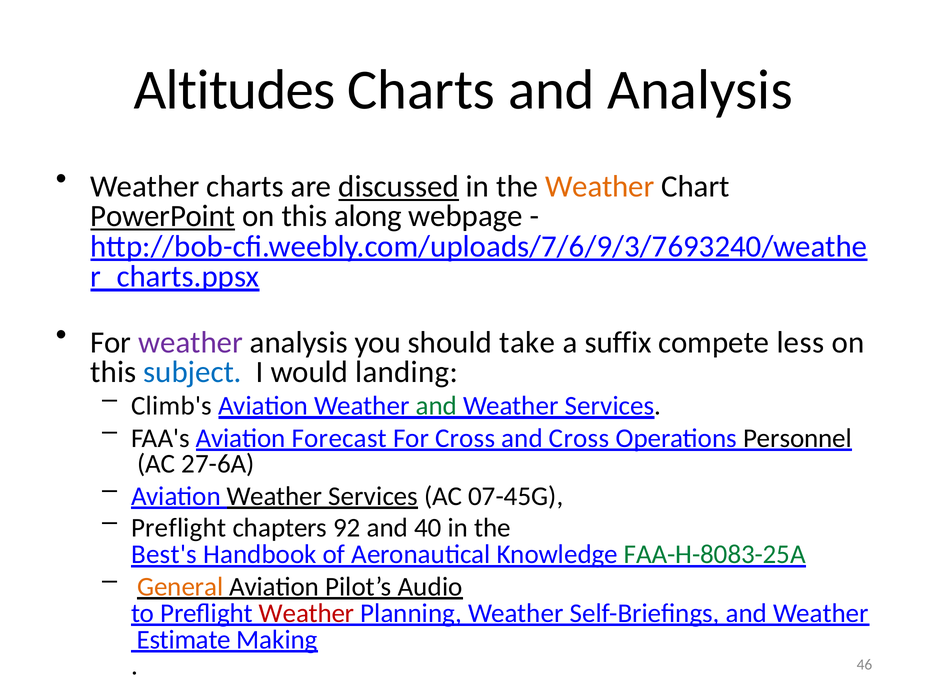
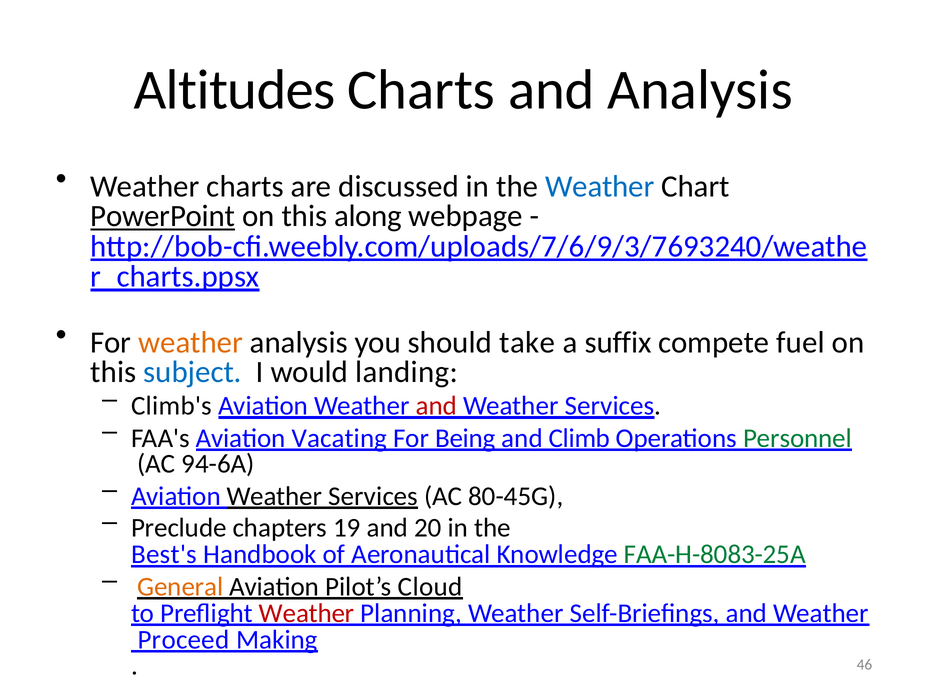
discussed underline: present -> none
Weather at (600, 187) colour: orange -> blue
weather at (191, 343) colour: purple -> orange
less: less -> fuel
and at (436, 406) colour: green -> red
Forecast: Forecast -> Vacating
For Cross: Cross -> Being
and Cross: Cross -> Climb
Personnel colour: black -> green
27-6A: 27-6A -> 94-6A
07-45G: 07-45G -> 80-45G
Preflight at (179, 528): Preflight -> Preclude
92: 92 -> 19
40: 40 -> 20
Audio: Audio -> Cloud
Estimate: Estimate -> Proceed
